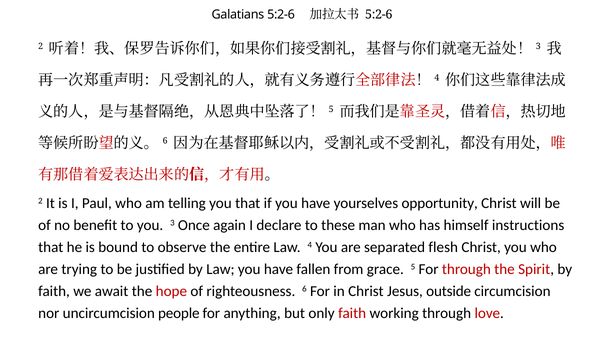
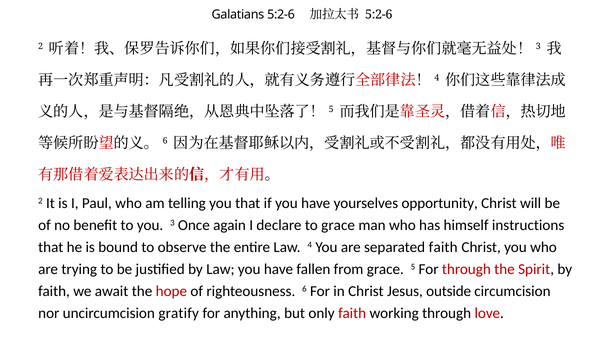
to these: these -> grace
separated flesh: flesh -> faith
people: people -> gratify
